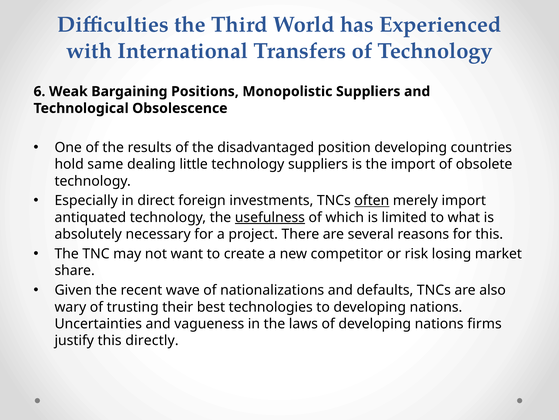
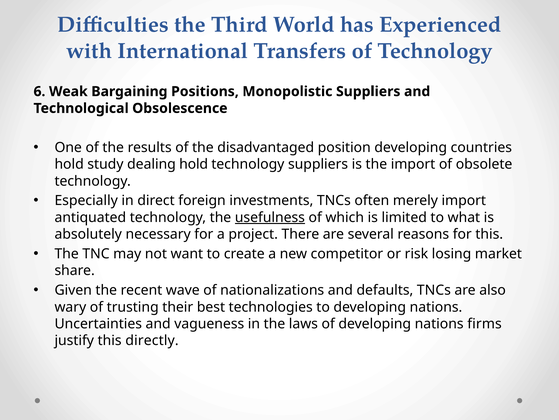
same: same -> study
dealing little: little -> hold
often underline: present -> none
